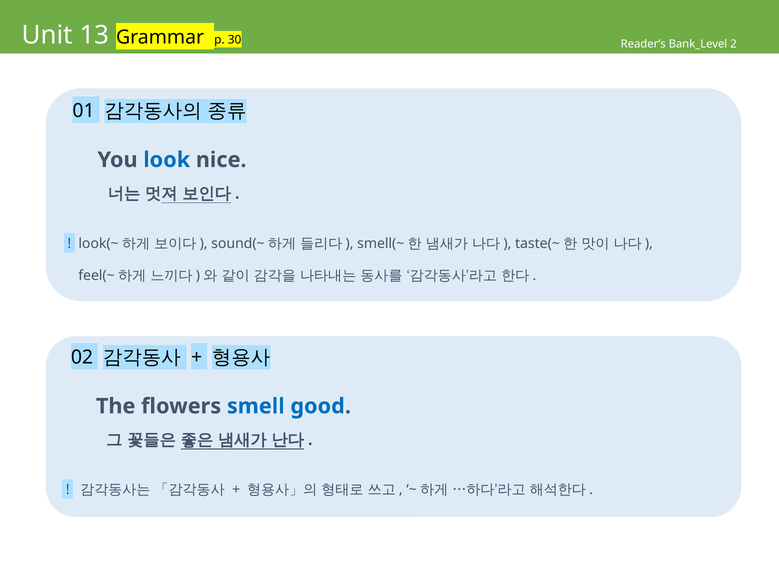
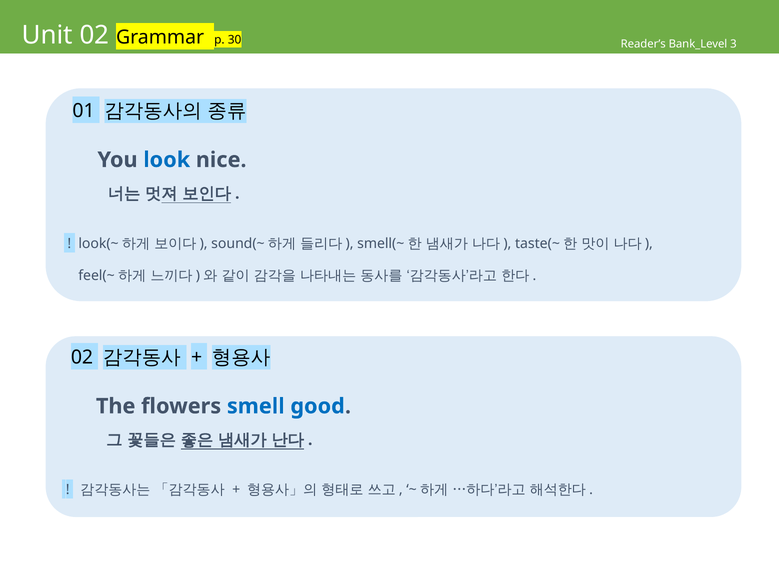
Unit 13: 13 -> 02
2: 2 -> 3
